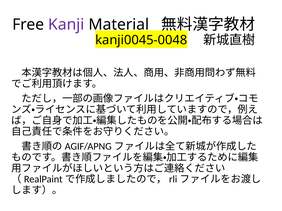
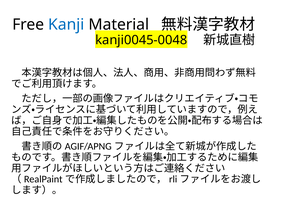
Kanji colour: purple -> blue
